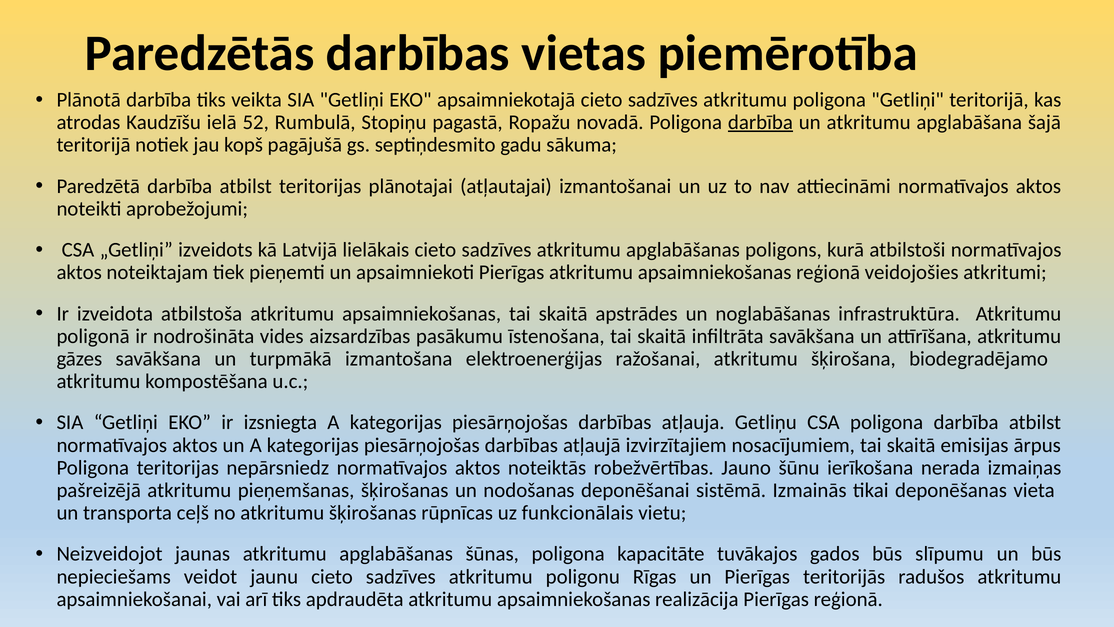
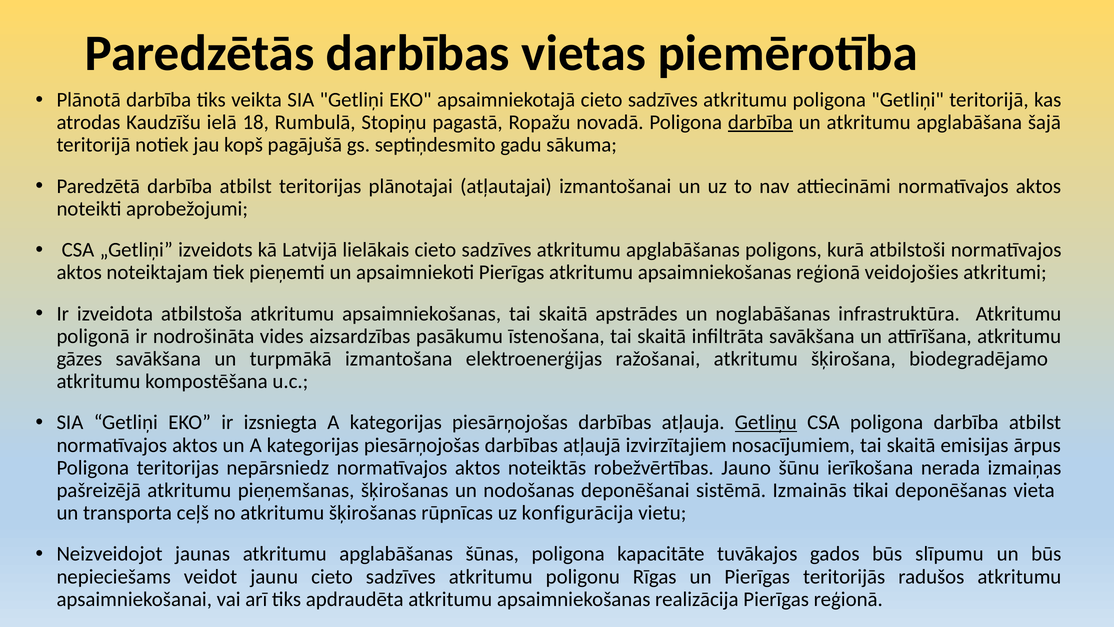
52: 52 -> 18
Getliņu underline: none -> present
funkcionālais: funkcionālais -> konfigurācija
